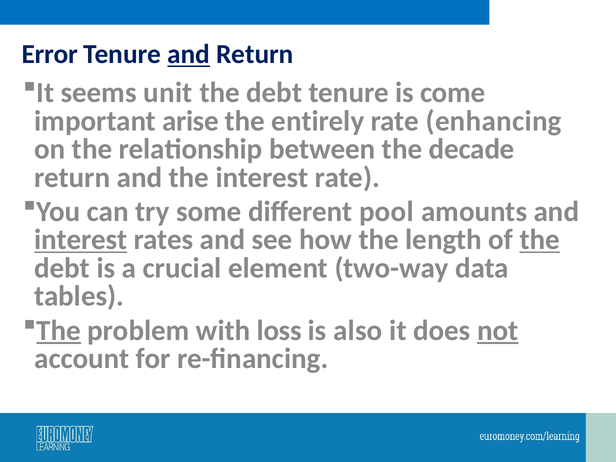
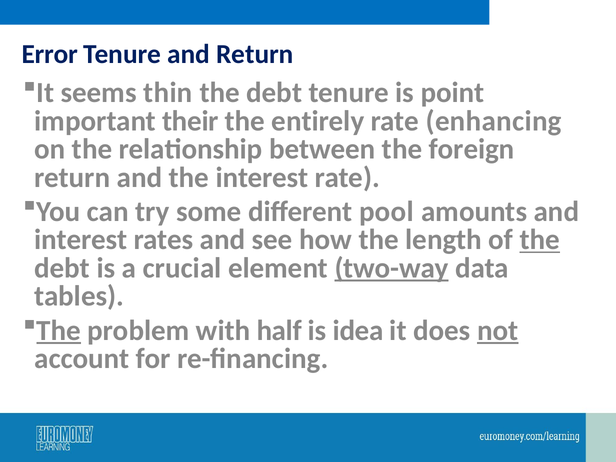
and at (189, 54) underline: present -> none
unit: unit -> thin
come: come -> point
arise: arise -> their
decade: decade -> foreign
interest at (81, 240) underline: present -> none
two-way underline: none -> present
loss: loss -> half
also: also -> idea
